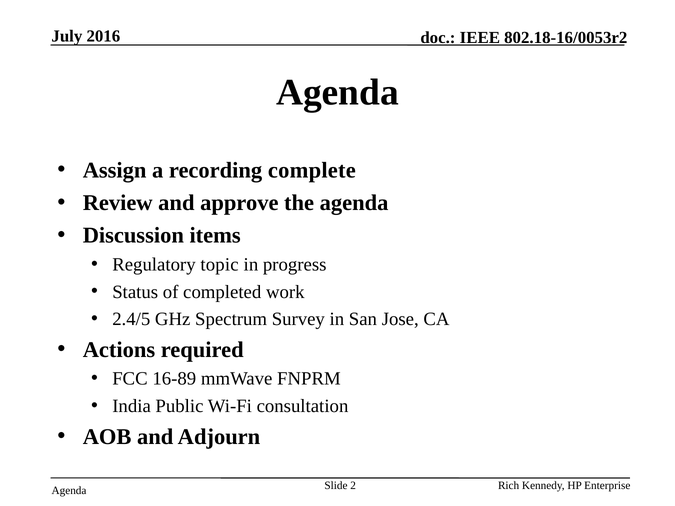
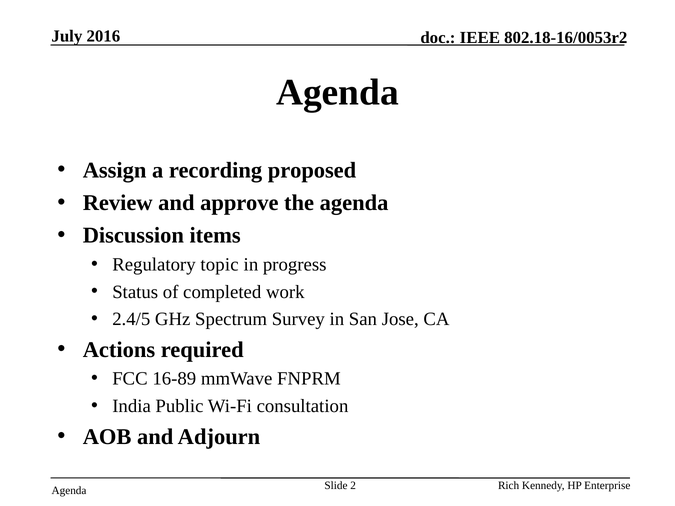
complete: complete -> proposed
